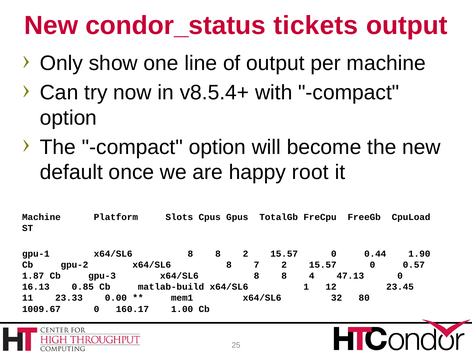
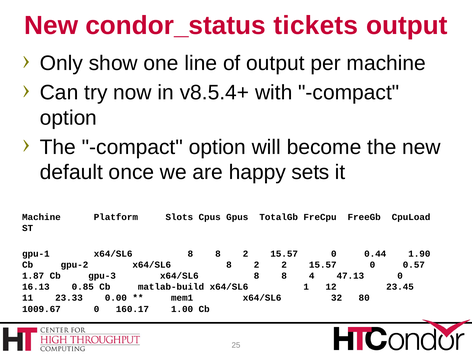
root: root -> sets
x64/SL6 8 7: 7 -> 2
